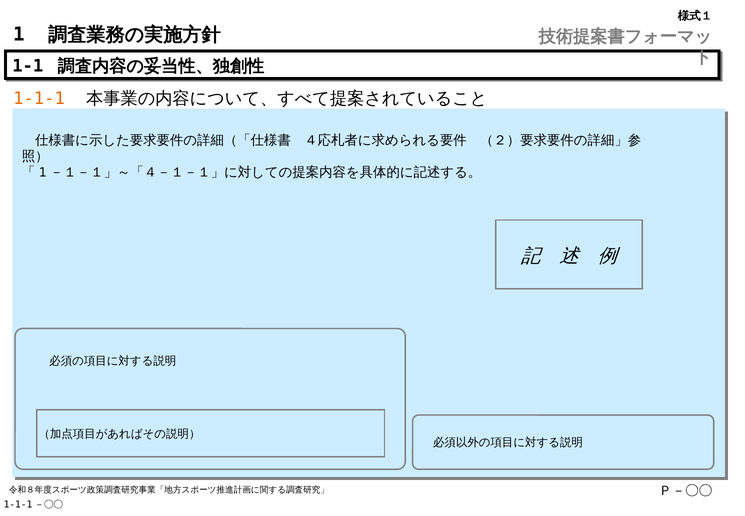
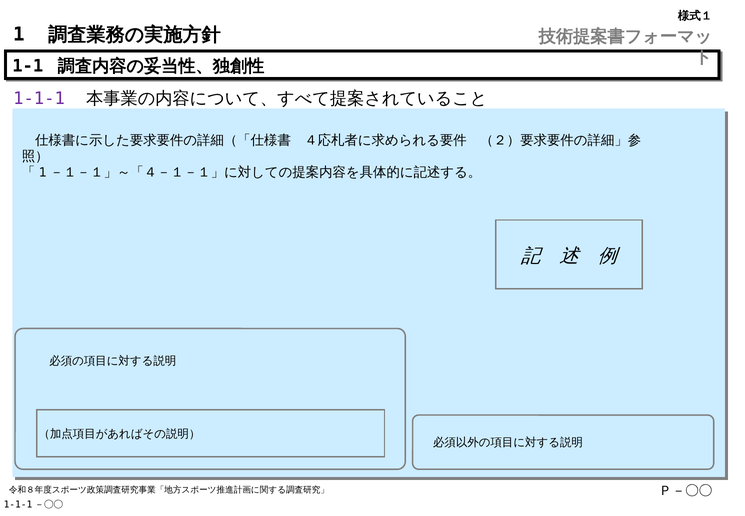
1-1-1 colour: orange -> purple
